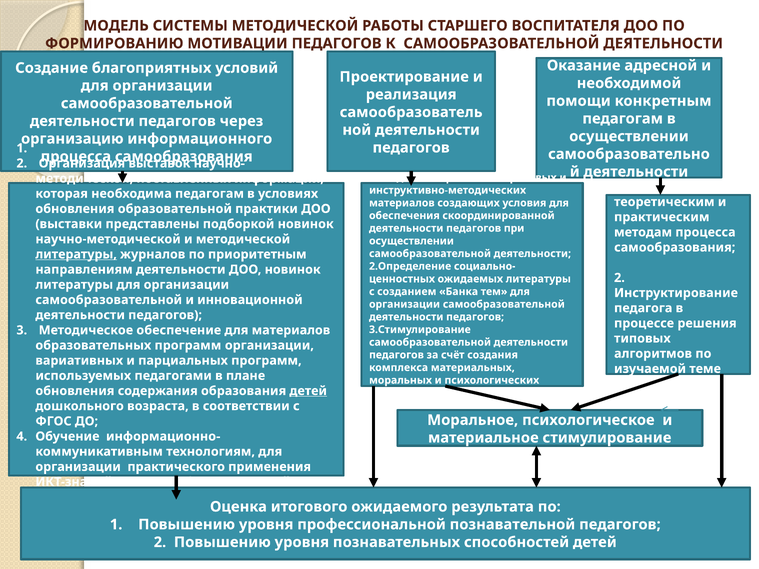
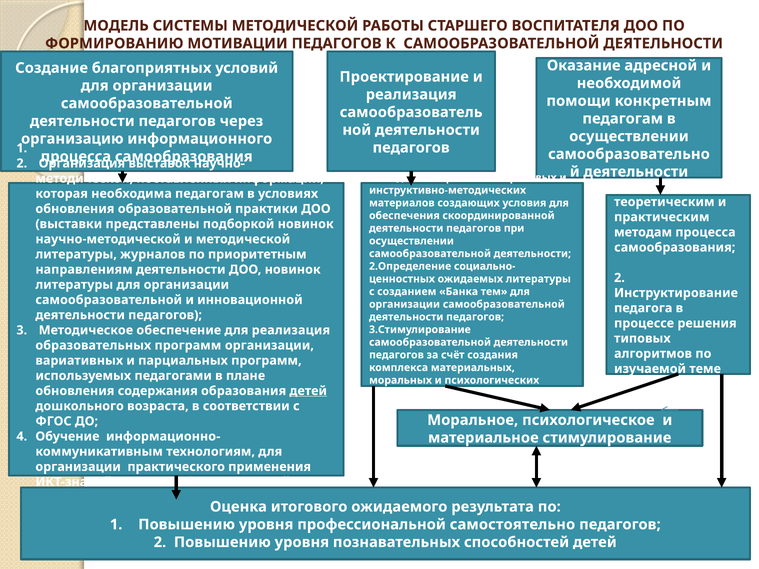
литературы at (76, 254) underline: present -> none
для материалов: материалов -> реализация
познавательной: познавательной -> самостоятельно
